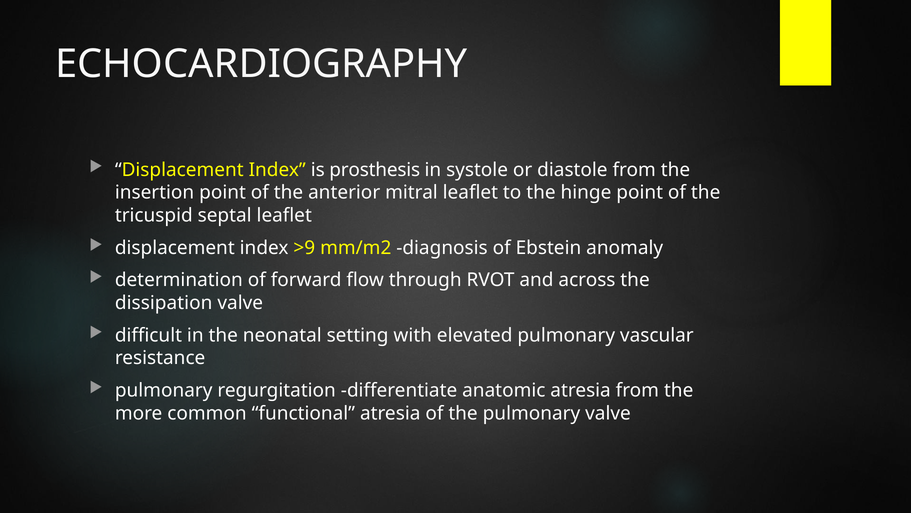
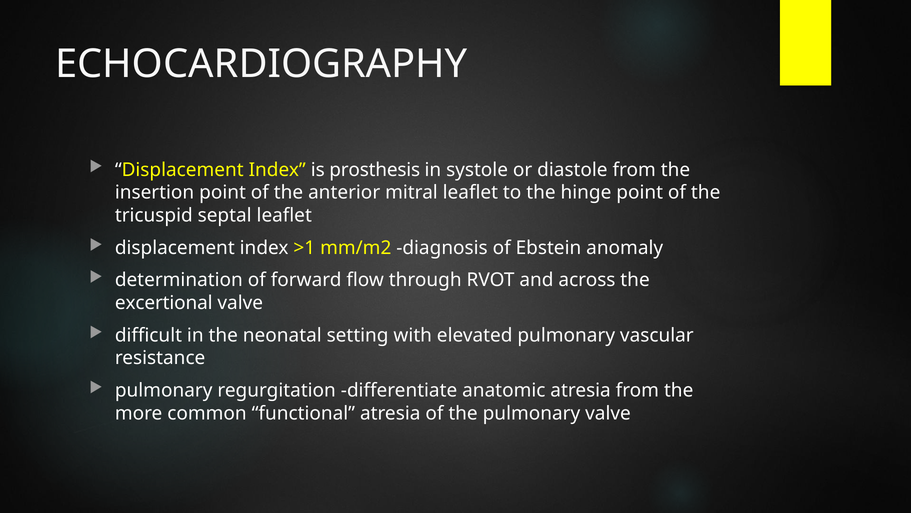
>9: >9 -> >1
dissipation: dissipation -> excertional
